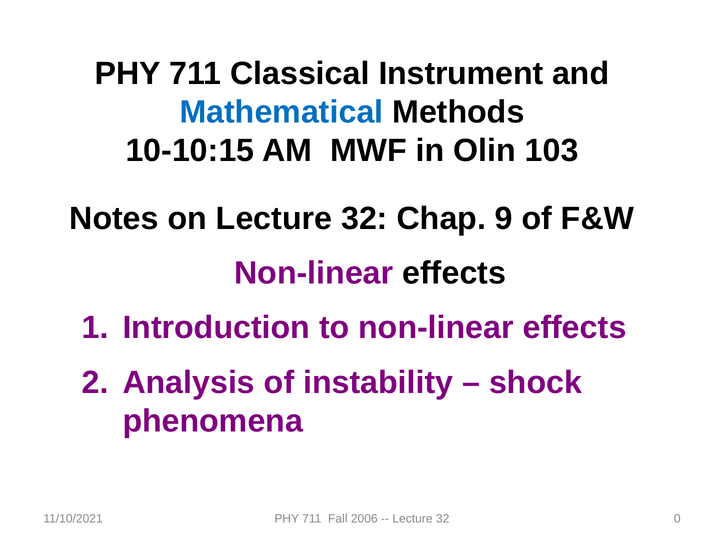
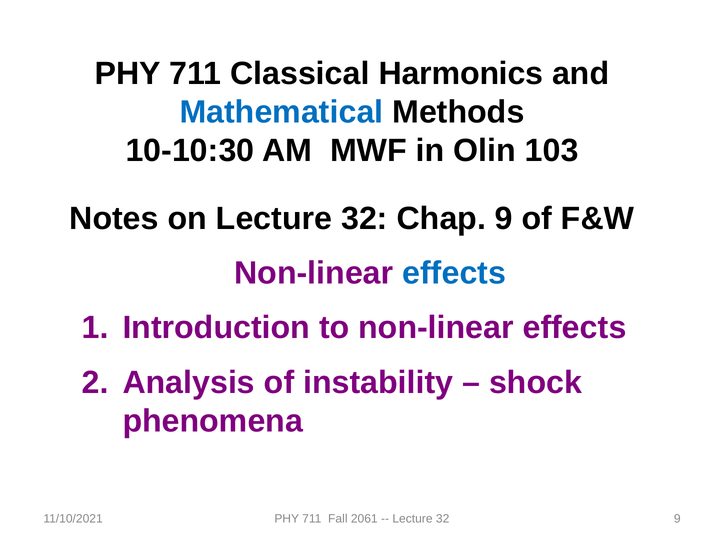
Instrument: Instrument -> Harmonics
10-10:15: 10-10:15 -> 10-10:30
effects at (454, 273) colour: black -> blue
2006: 2006 -> 2061
32 0: 0 -> 9
